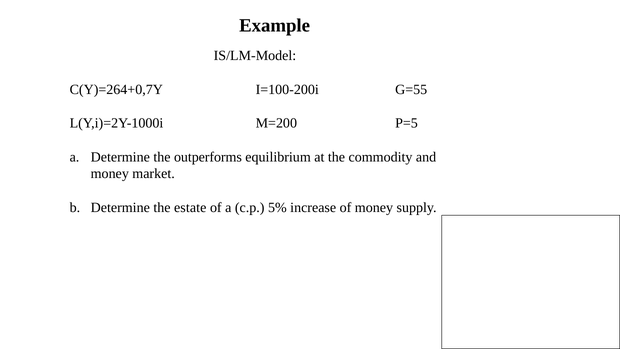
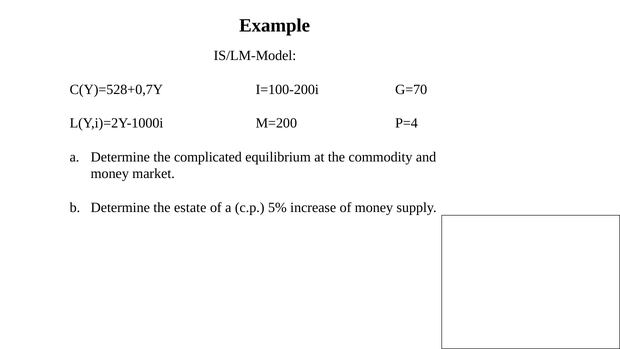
C(Y)=264+0,7Y: C(Y)=264+0,7Y -> C(Y)=528+0,7Y
G=55: G=55 -> G=70
P=5: P=5 -> P=4
outperforms: outperforms -> complicated
